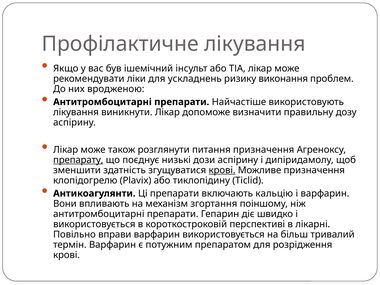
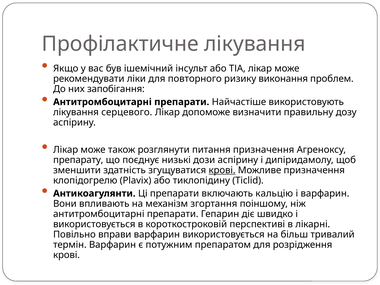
ускладнень: ускладнень -> повторного
вродженою: вродженою -> запобігання
виникнути: виникнути -> серцевого
препарату underline: present -> none
